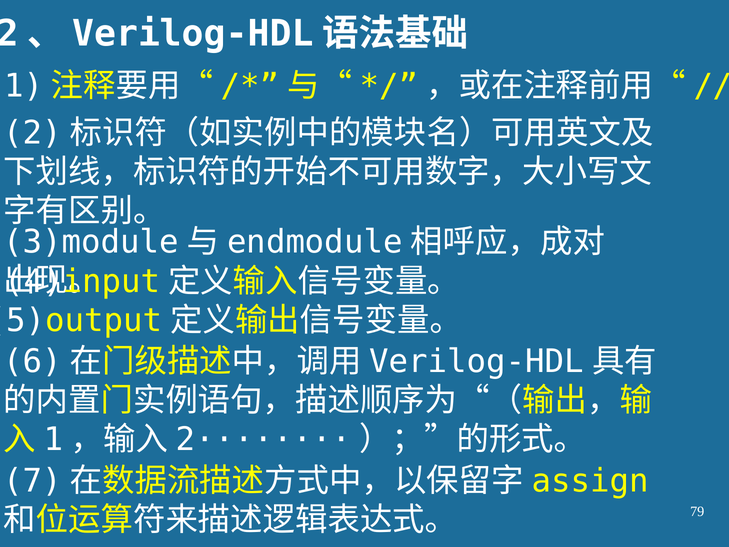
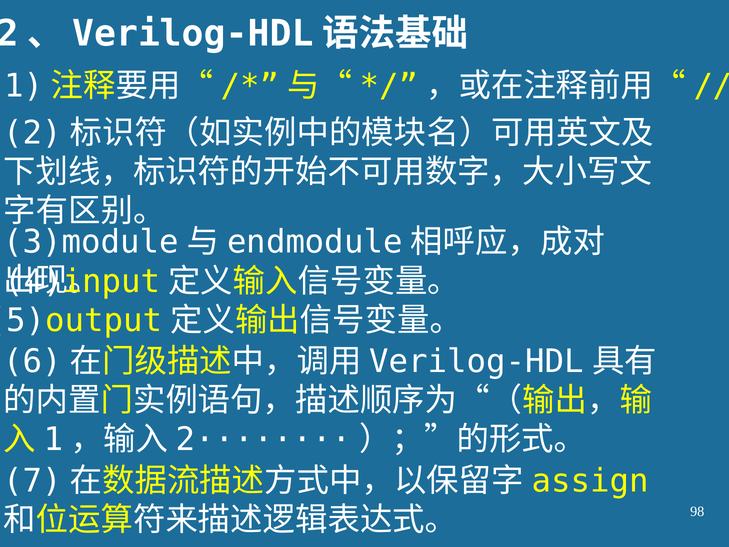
79: 79 -> 98
